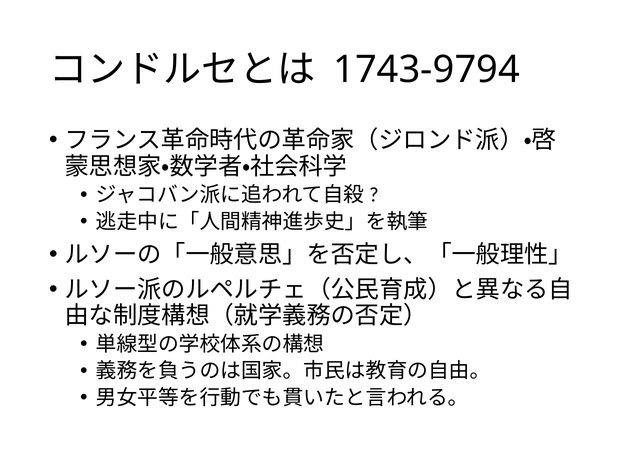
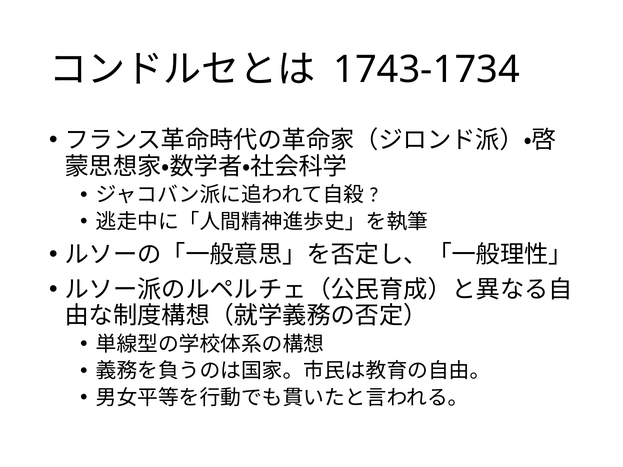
1743-9794: 1743-9794 -> 1743-1734
